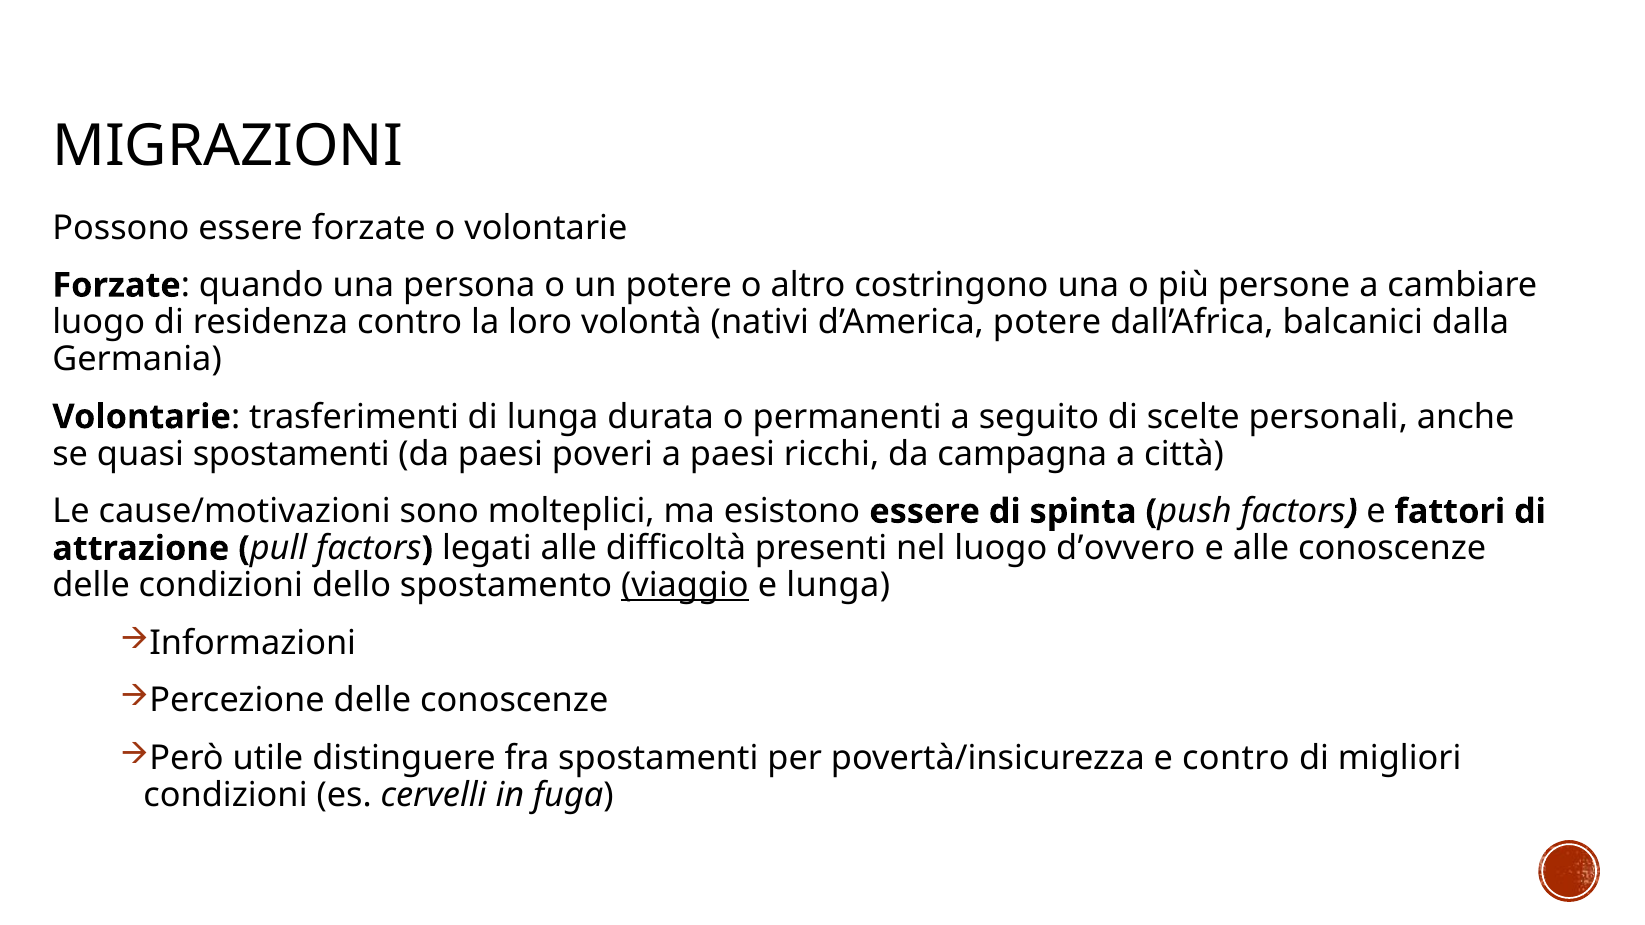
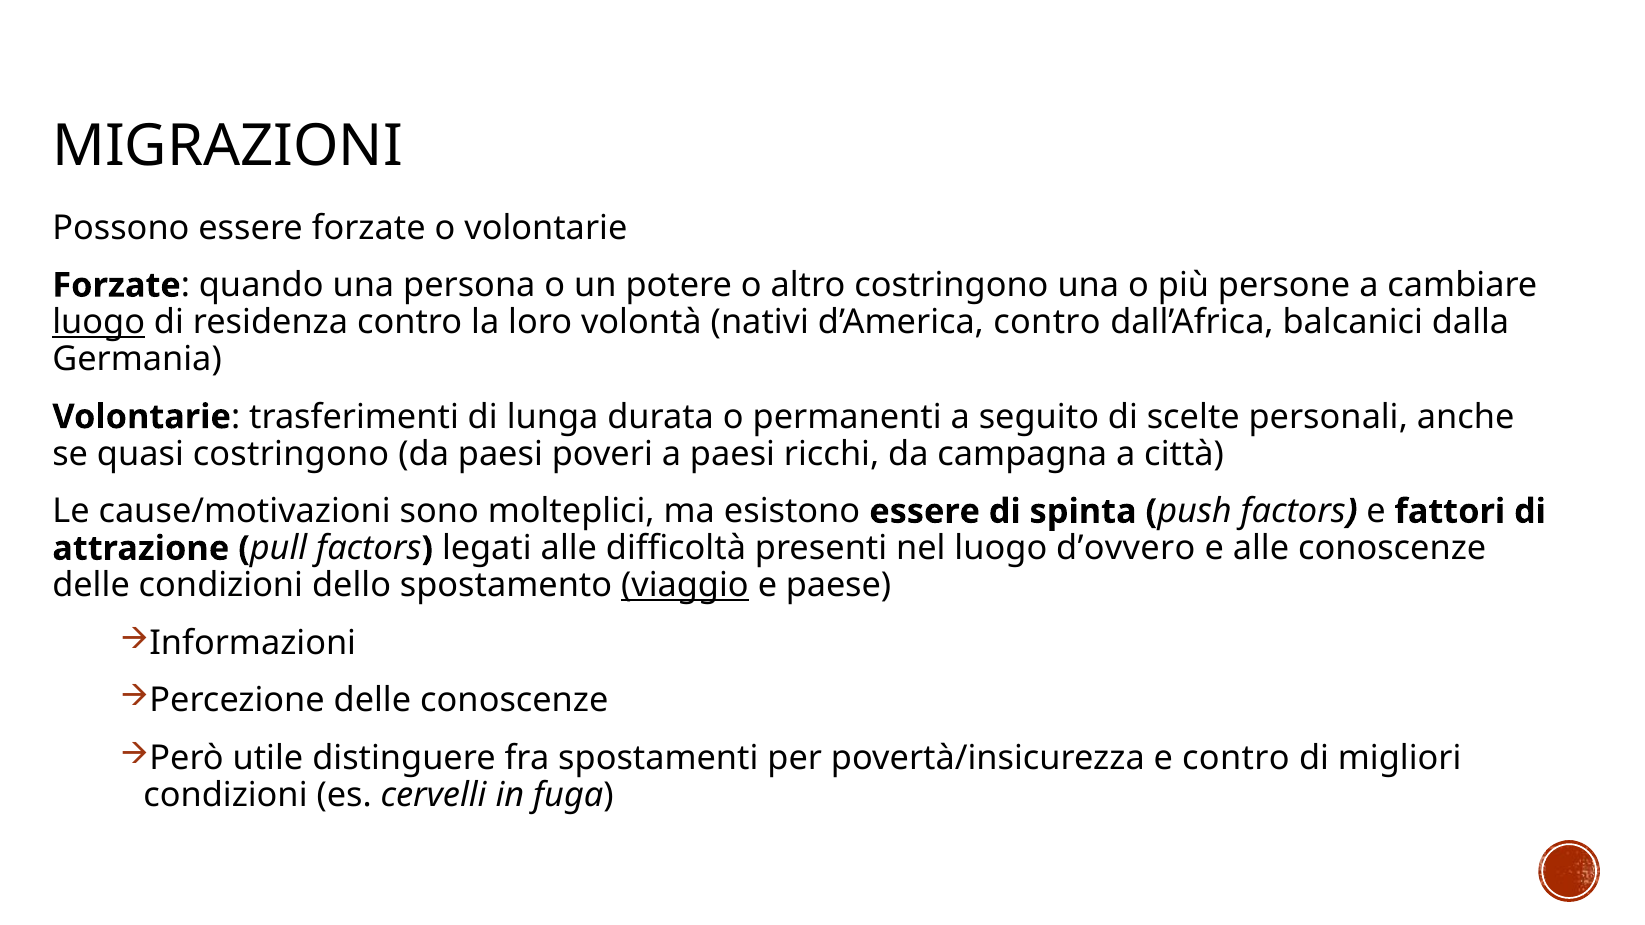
luogo at (99, 322) underline: none -> present
d’America potere: potere -> contro
quasi spostamenti: spostamenti -> costringono
e lunga: lunga -> paese
